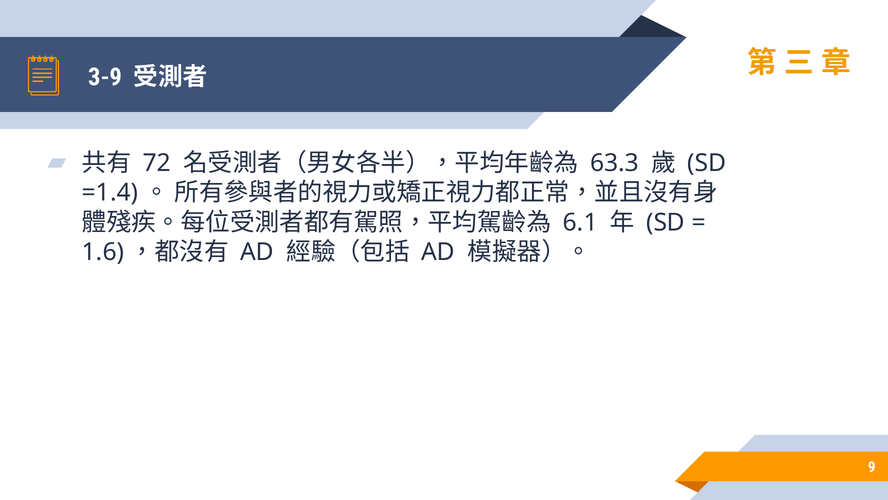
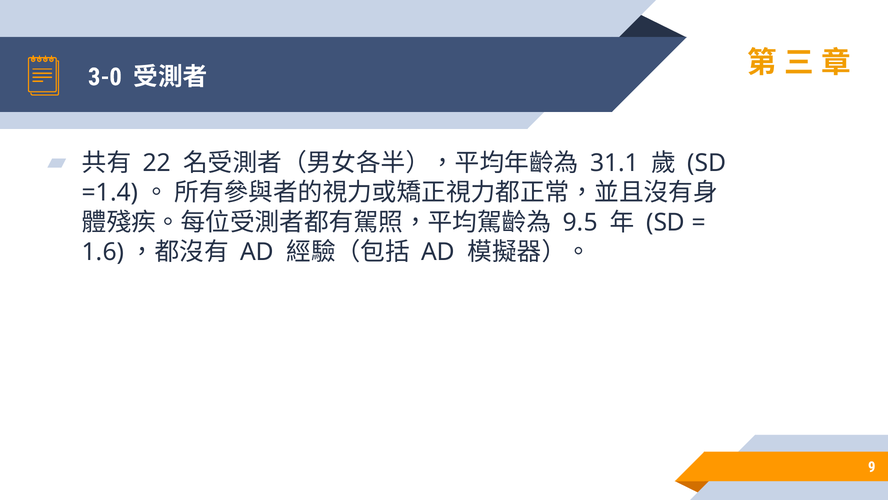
3-9: 3-9 -> 3-0
72: 72 -> 22
63.3: 63.3 -> 31.1
6.1: 6.1 -> 9.5
